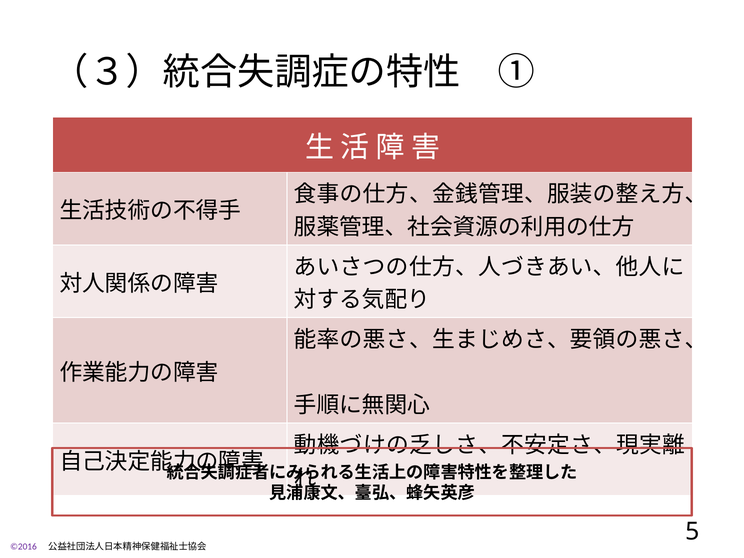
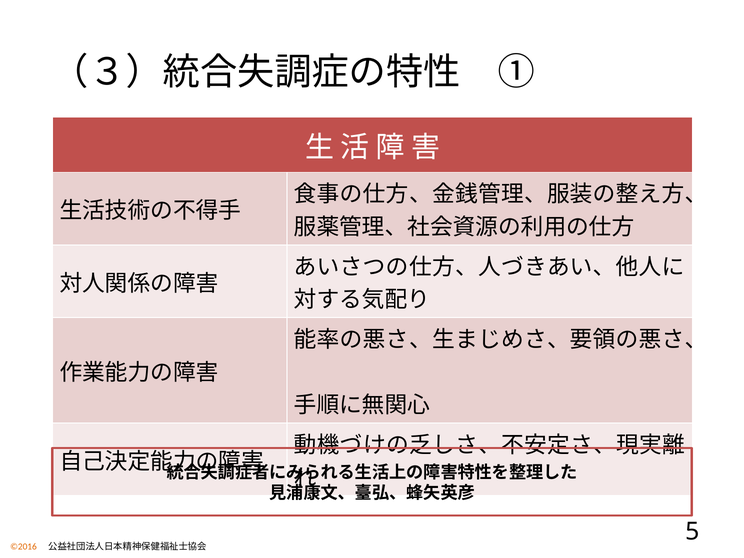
©2016 colour: purple -> orange
